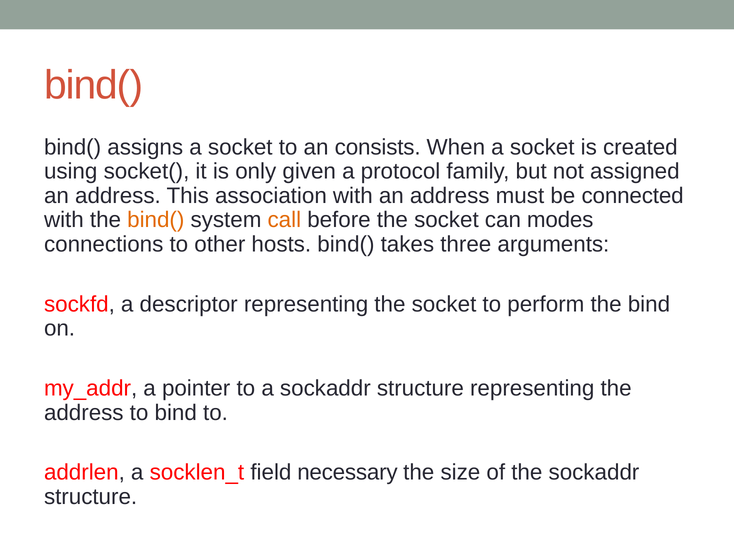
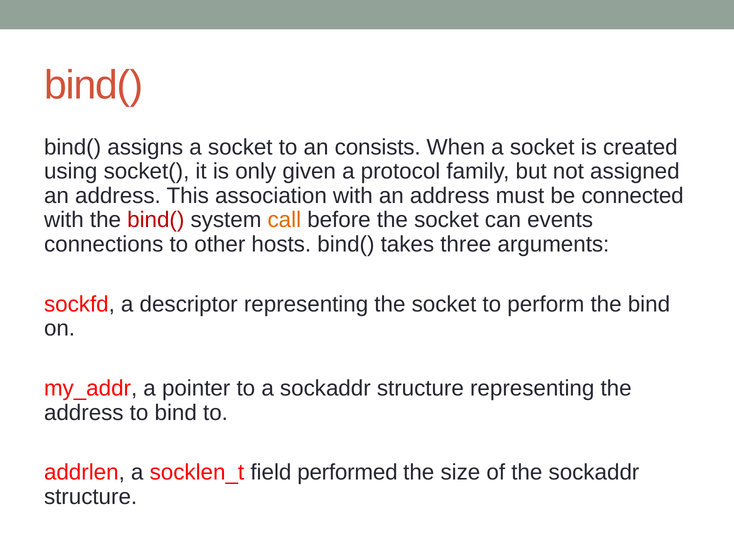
bind( at (156, 220) colour: orange -> red
modes: modes -> events
necessary: necessary -> performed
